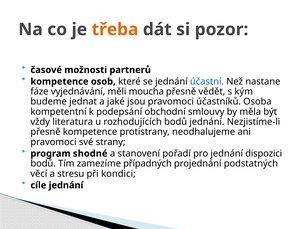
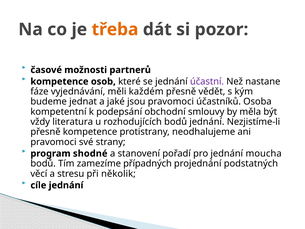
účastní colour: blue -> purple
moucha: moucha -> každém
dispozici: dispozici -> moucha
kondici: kondici -> několik
